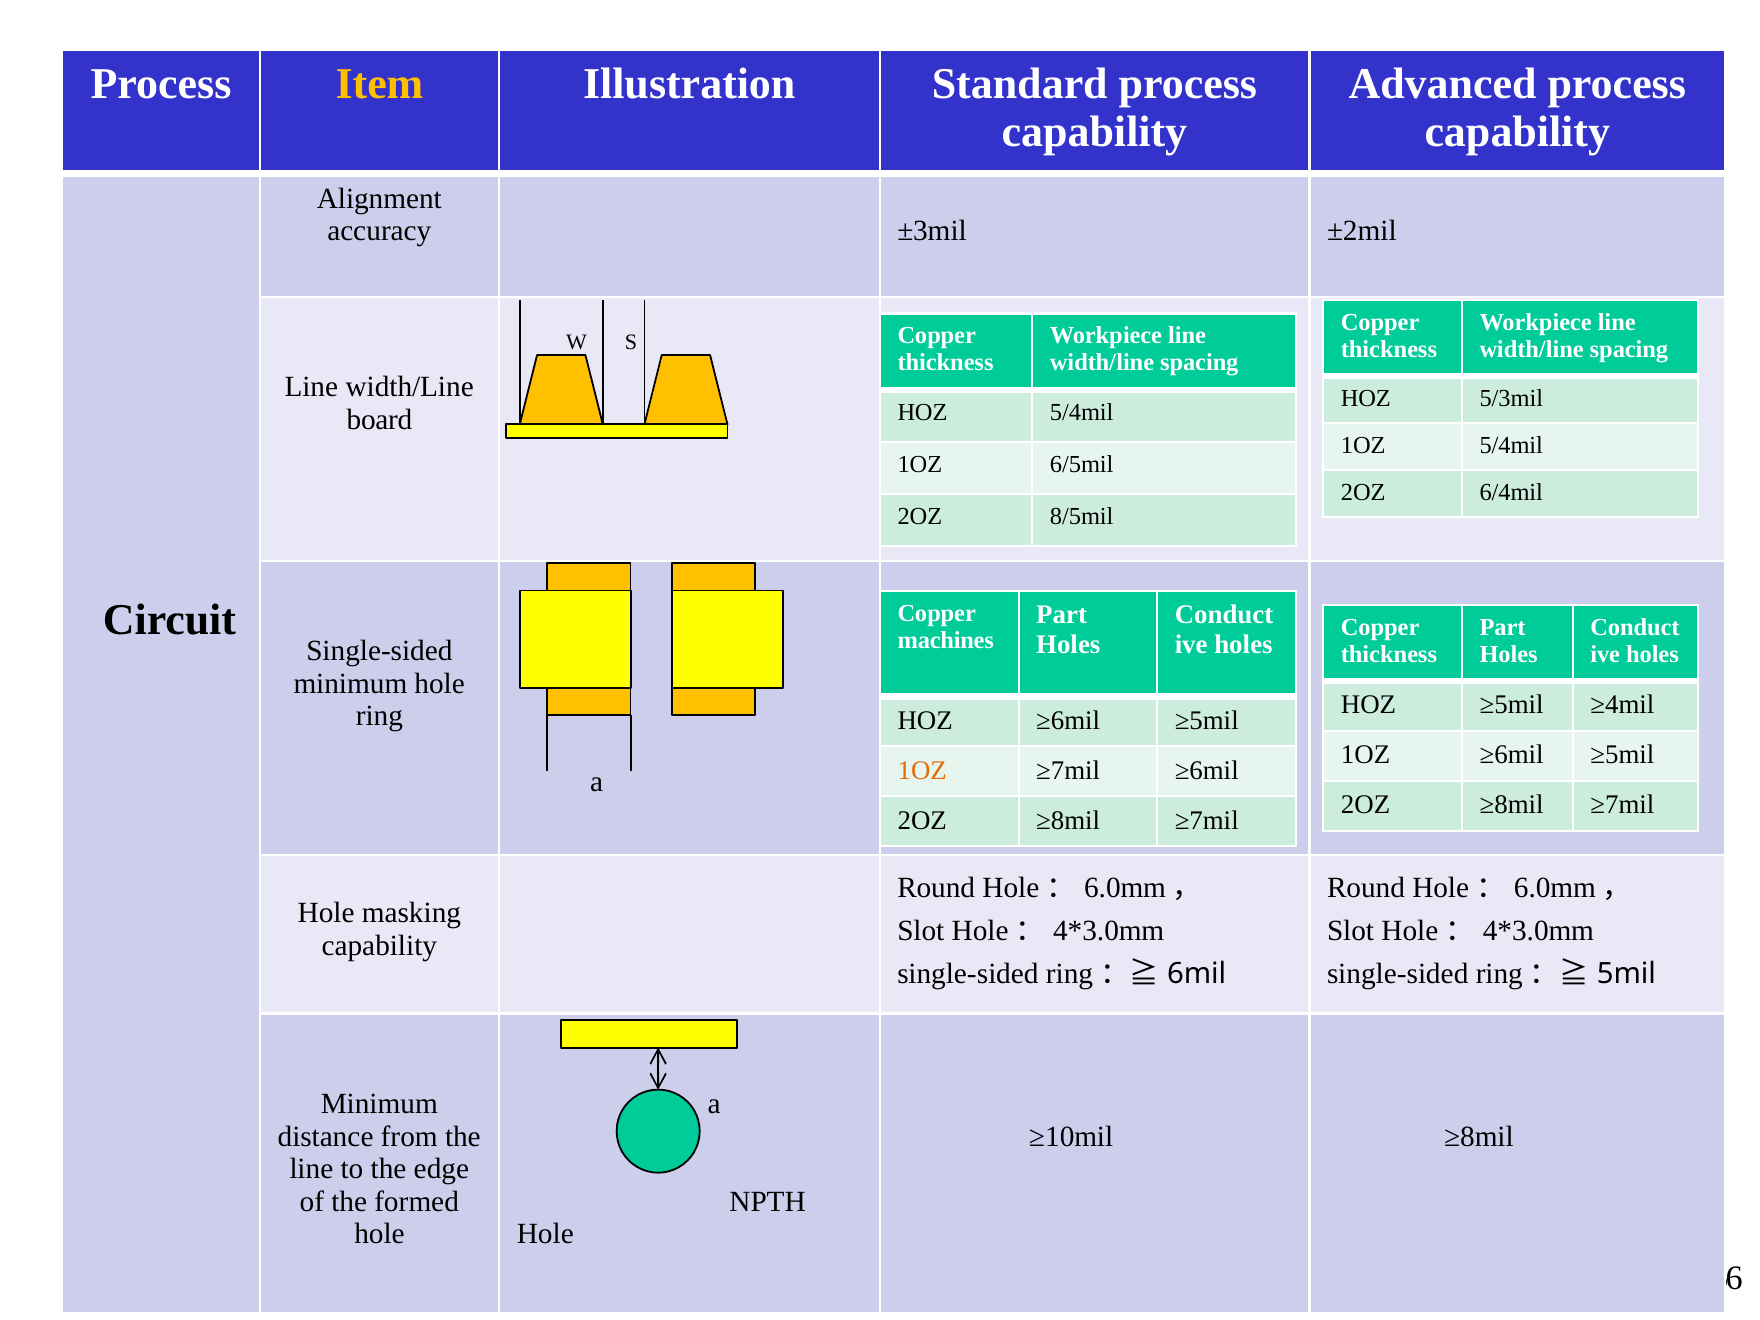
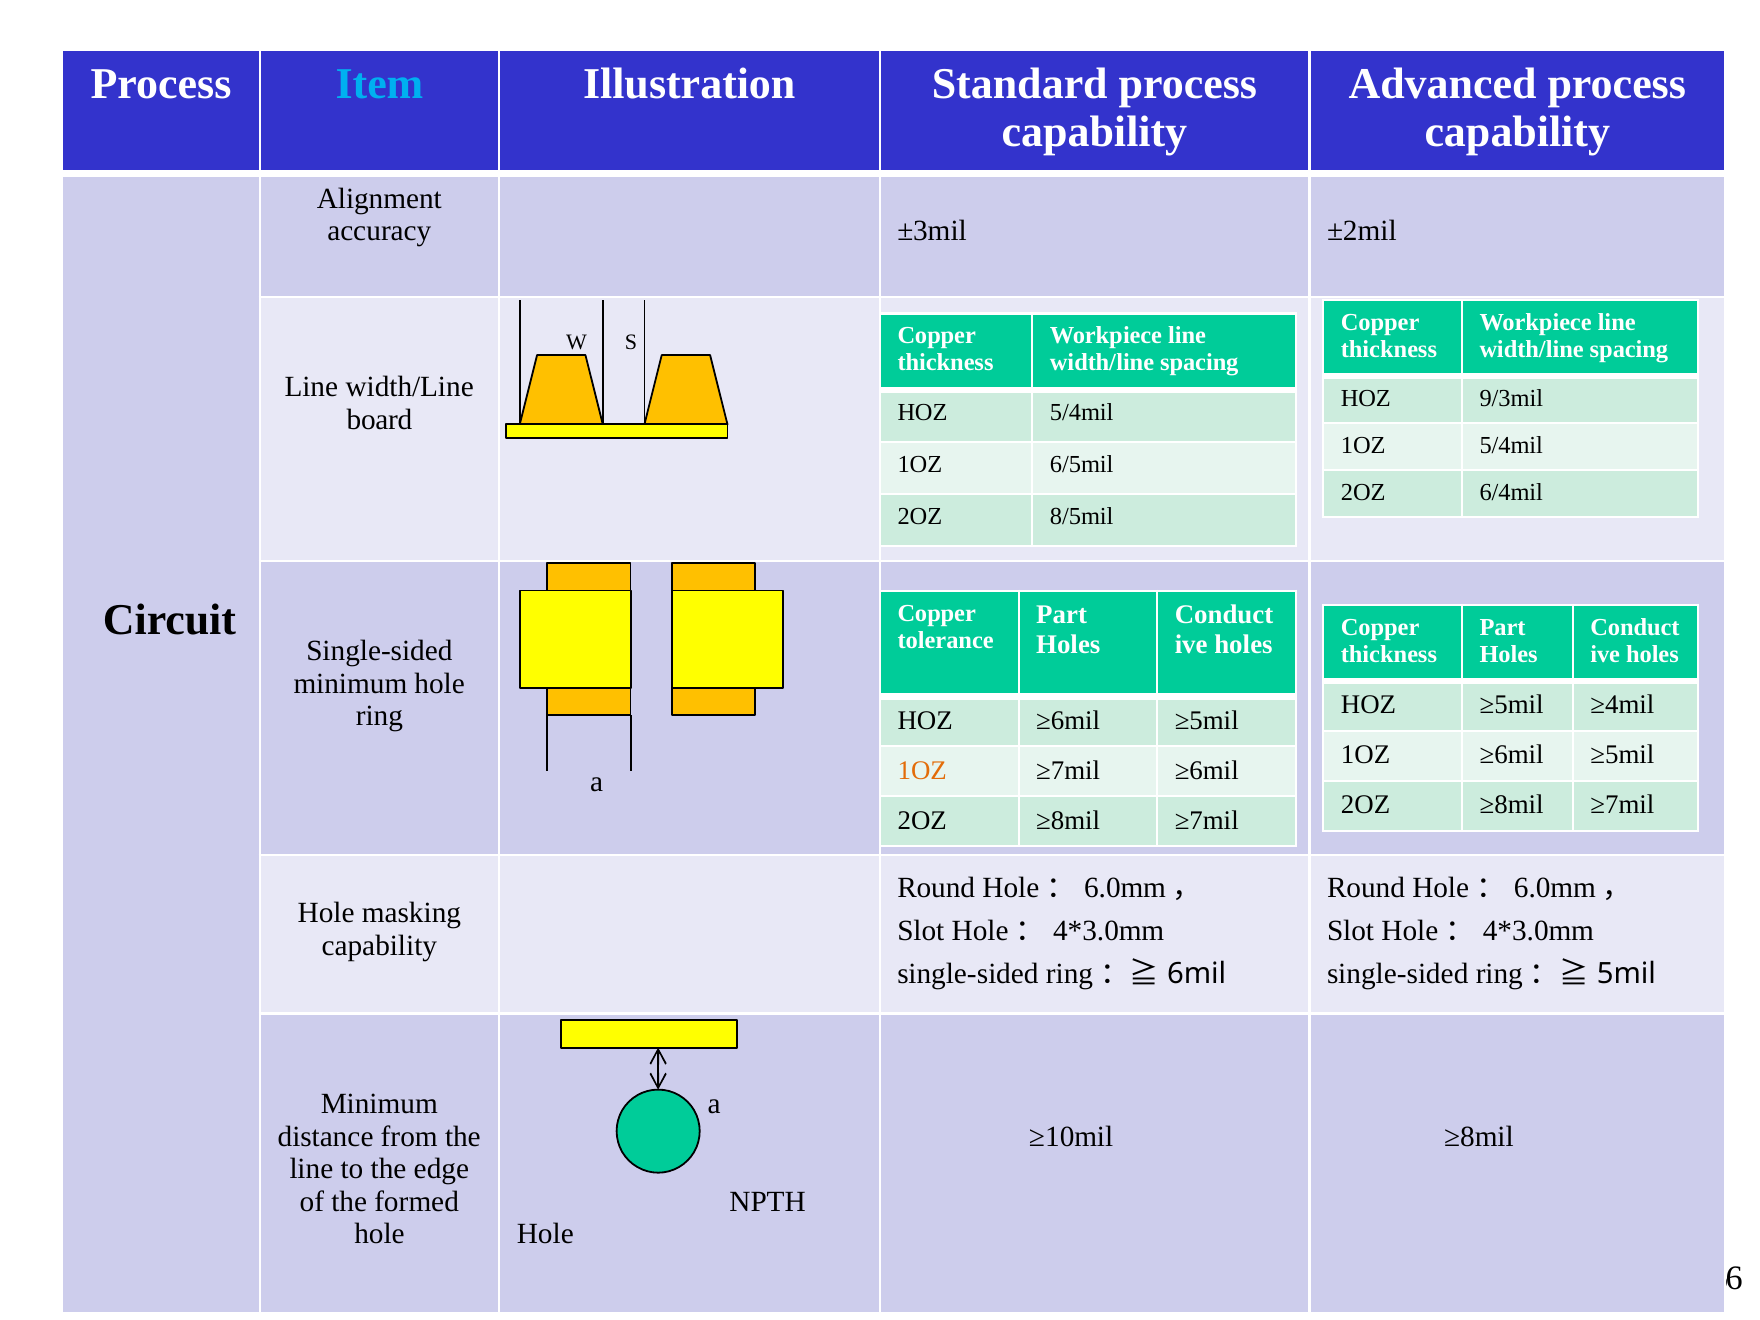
Item colour: yellow -> light blue
5/3mil: 5/3mil -> 9/3mil
machines: machines -> tolerance
